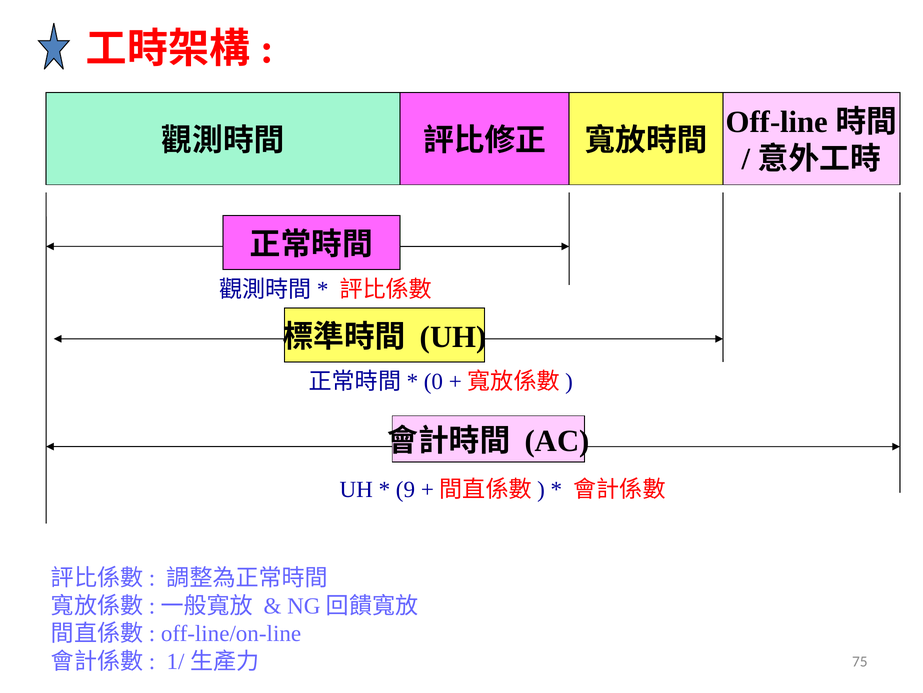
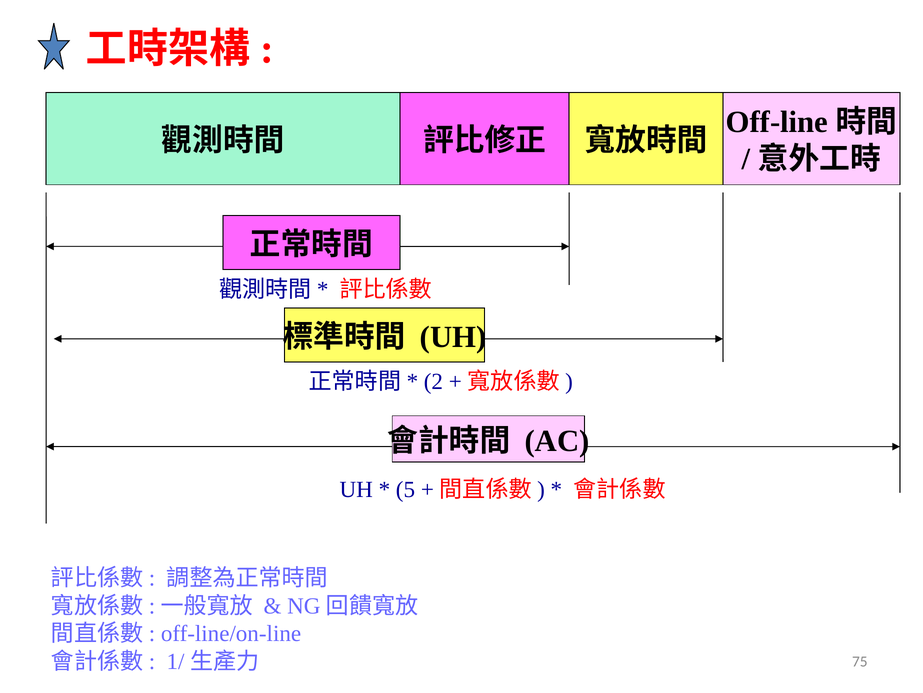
0: 0 -> 2
9: 9 -> 5
